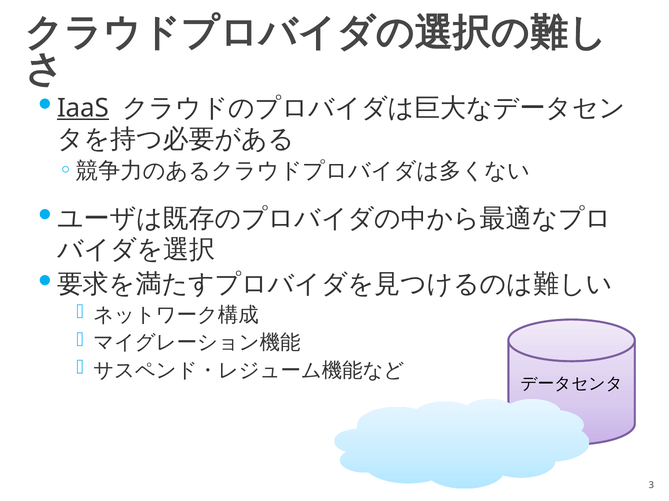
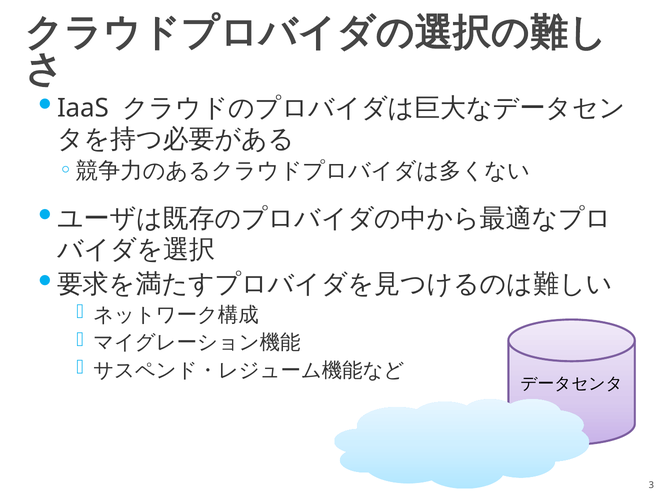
IaaS underline: present -> none
